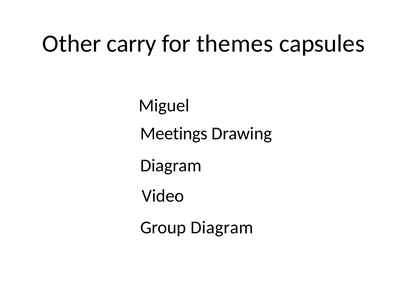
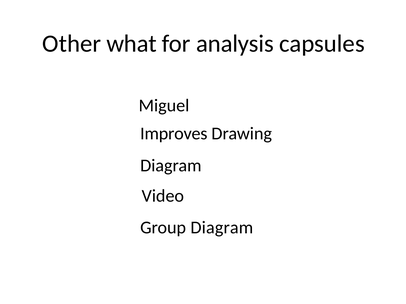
carry: carry -> what
themes: themes -> analysis
Meetings: Meetings -> Improves
